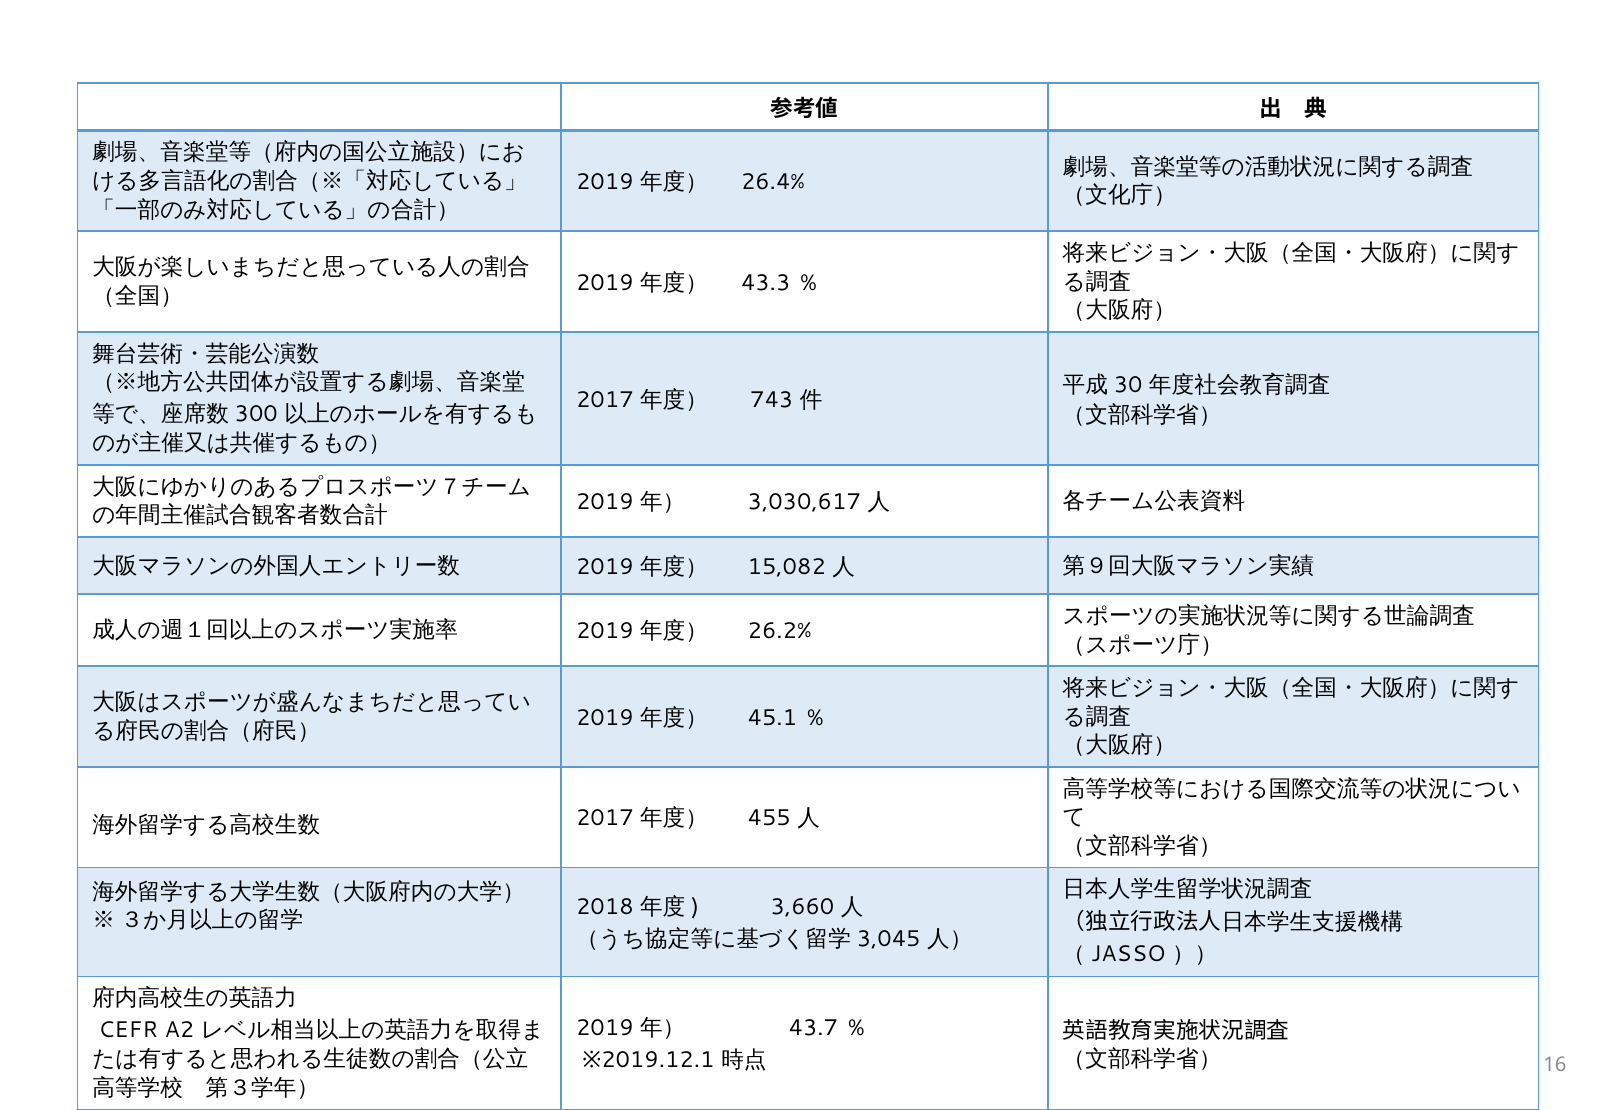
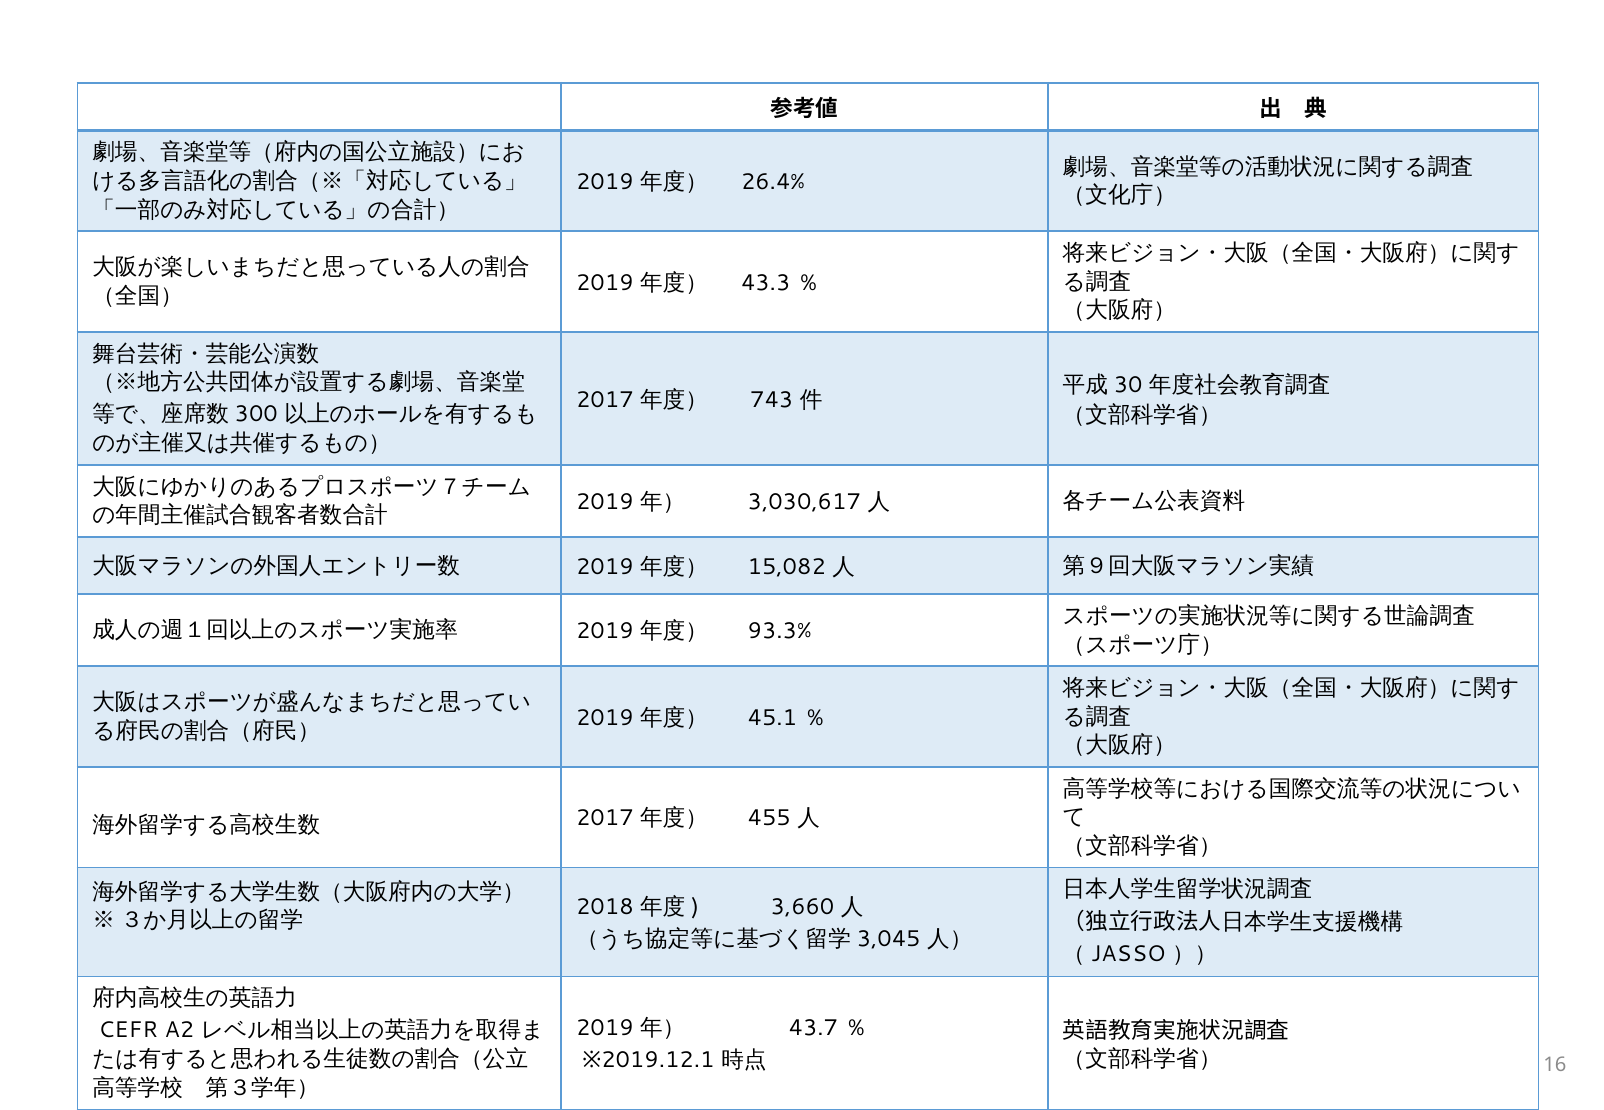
26.2%: 26.2% -> 93.3%
